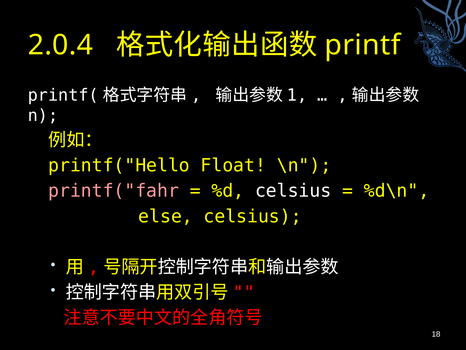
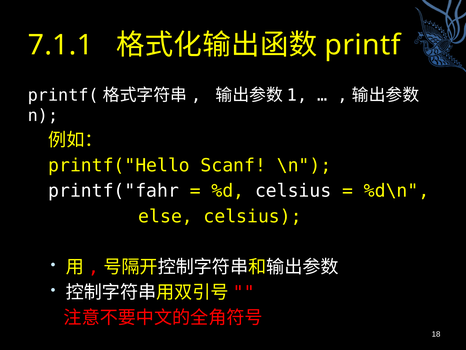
2.0.4: 2.0.4 -> 7.1.1
Float: Float -> Scanf
printf("fahr colour: pink -> white
